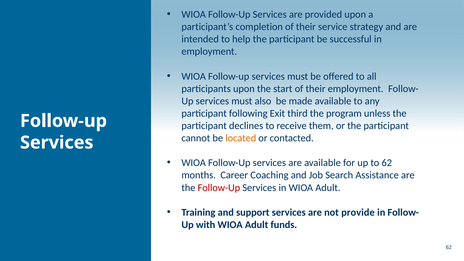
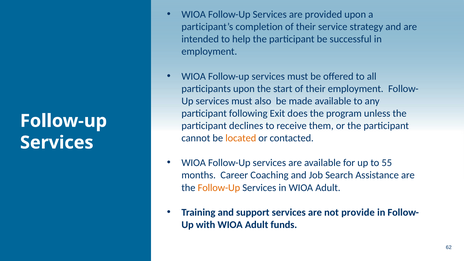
third: third -> does
to 62: 62 -> 55
Follow-Up at (219, 188) colour: red -> orange
